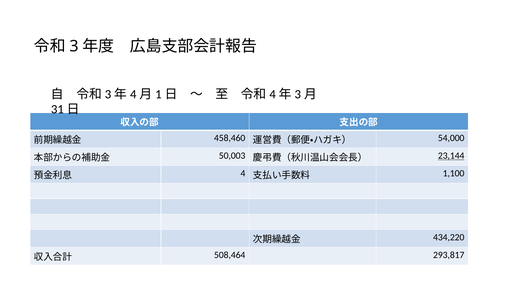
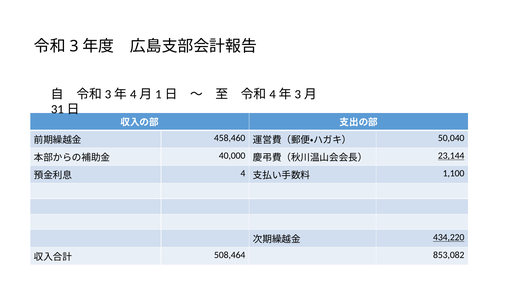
54,000: 54,000 -> 50,040
50,003: 50,003 -> 40,000
434,220 underline: none -> present
293,817: 293,817 -> 853,082
